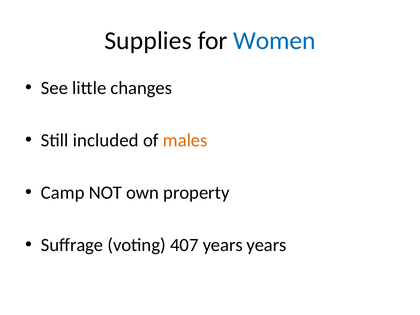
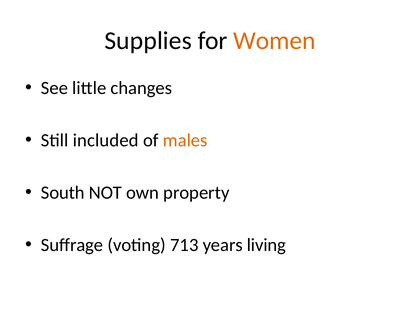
Women colour: blue -> orange
Camp: Camp -> South
407: 407 -> 713
years years: years -> living
